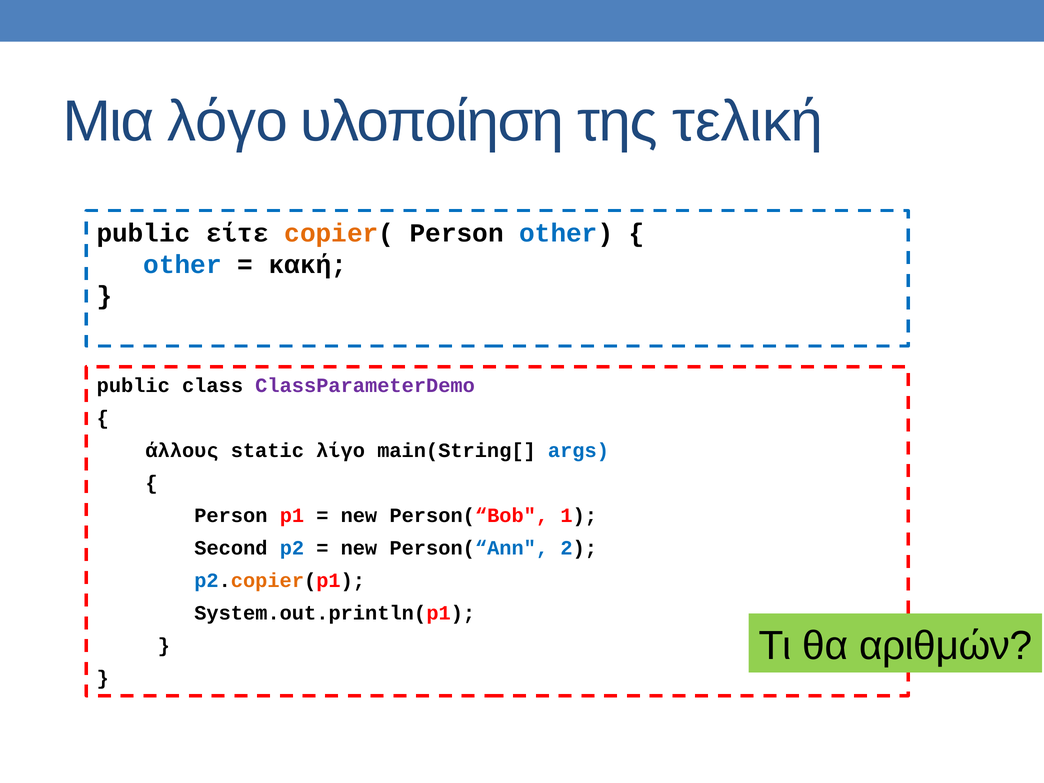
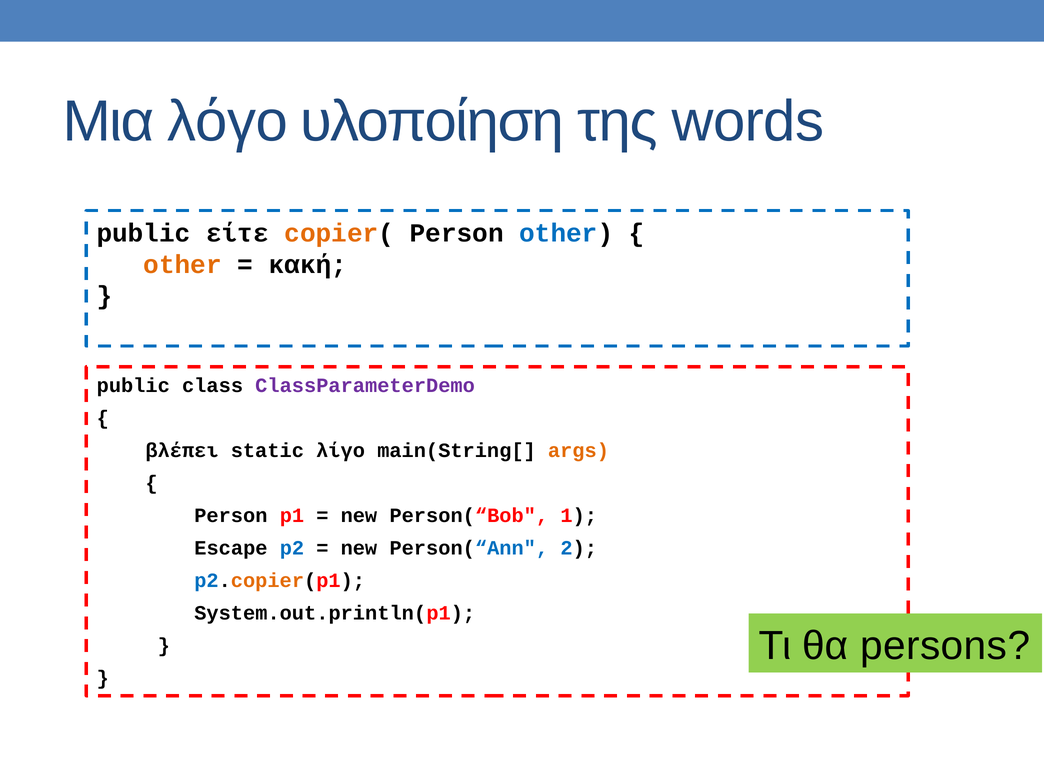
τελική: τελική -> words
other at (183, 265) colour: blue -> orange
άλλους: άλλους -> βλέπει
args colour: blue -> orange
Second: Second -> Escape
αριθμών: αριθμών -> persons
